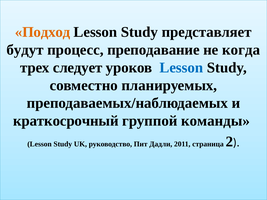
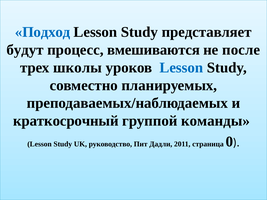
Подход colour: orange -> blue
преподавание: преподавание -> вмешиваются
когда: когда -> после
следует: следует -> школы
2: 2 -> 0
